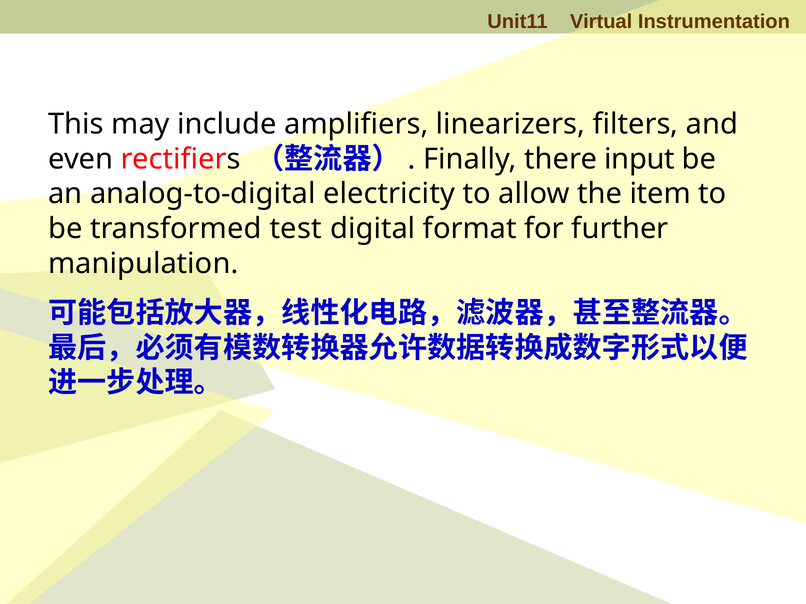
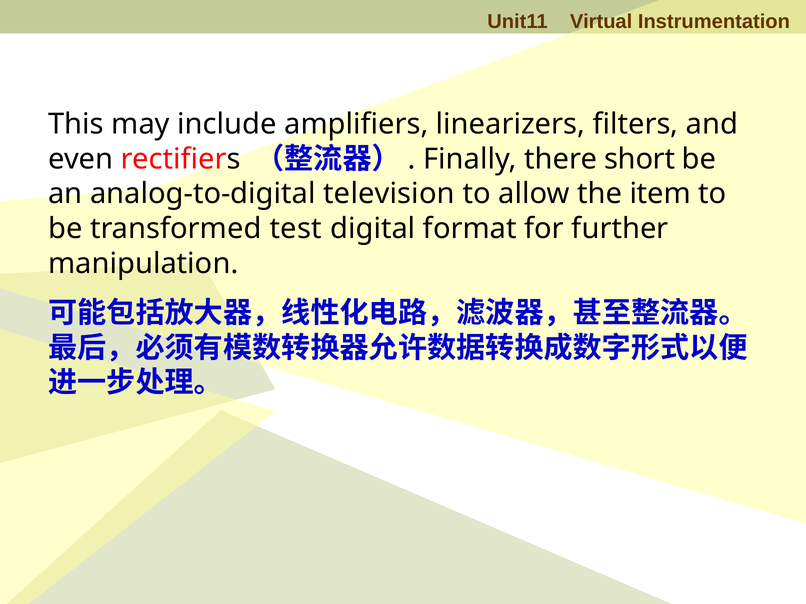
input: input -> short
electricity: electricity -> television
